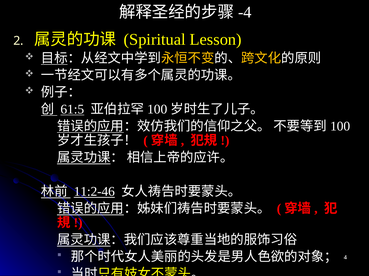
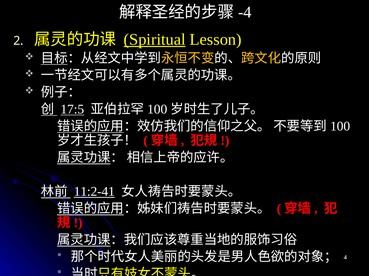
Spiritual underline: none -> present
61:5: 61:5 -> 17:5
11:2-46: 11:2-46 -> 11:2-41
